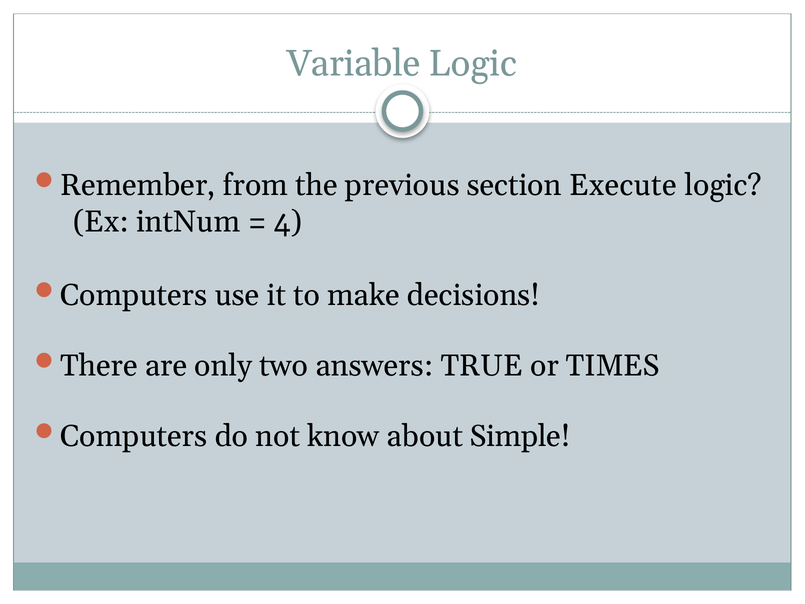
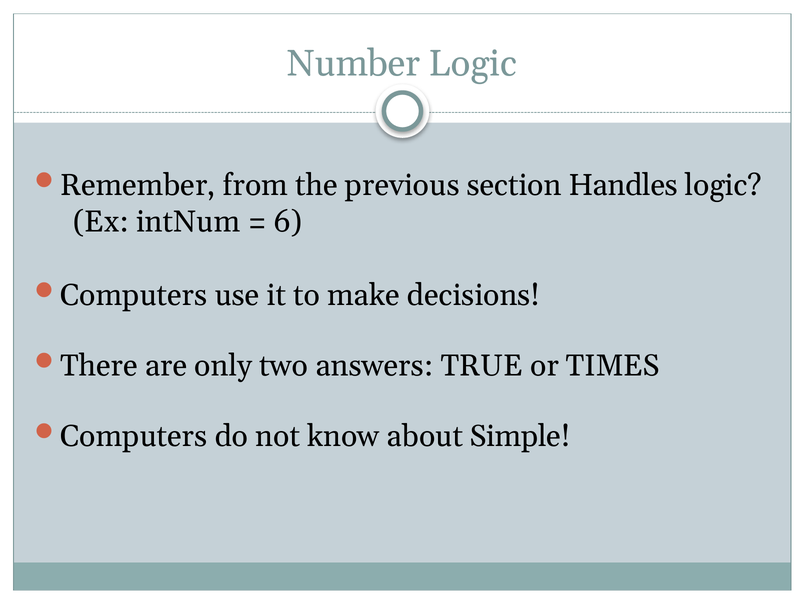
Variable: Variable -> Number
Execute: Execute -> Handles
4: 4 -> 6
